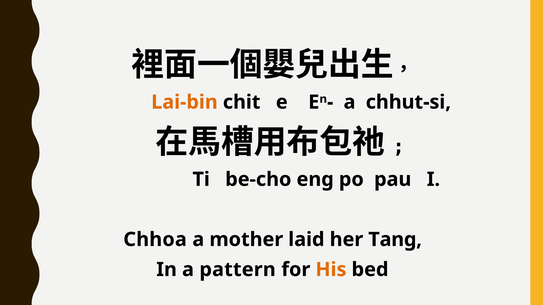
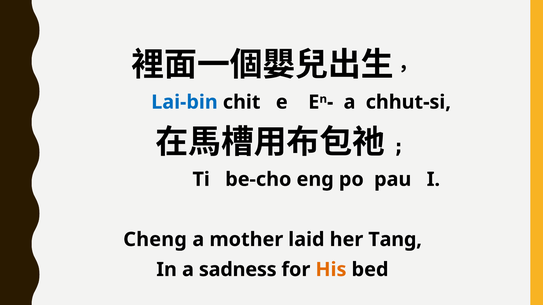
Lai-bin colour: orange -> blue
Chhoa: Chhoa -> Cheng
pattern: pattern -> sadness
